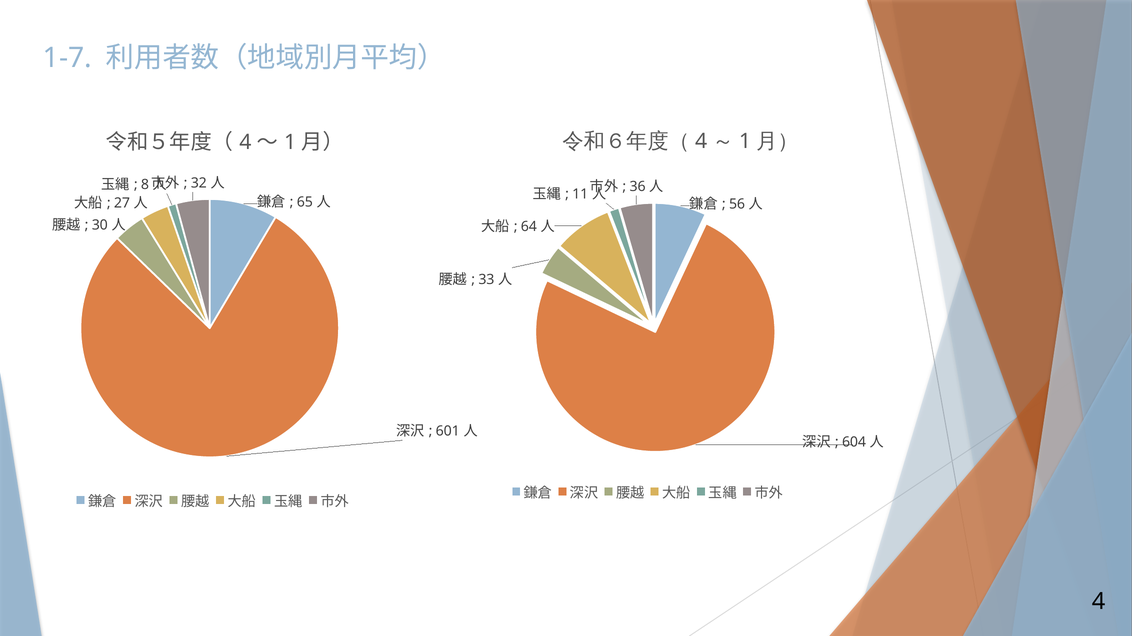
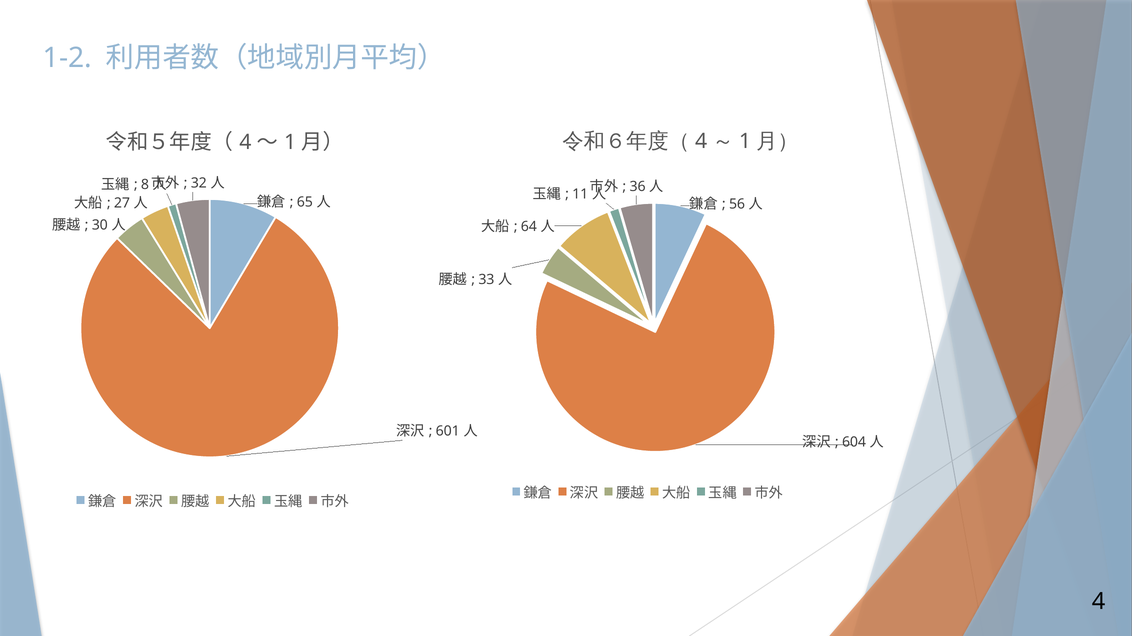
1-7: 1-7 -> 1-2
